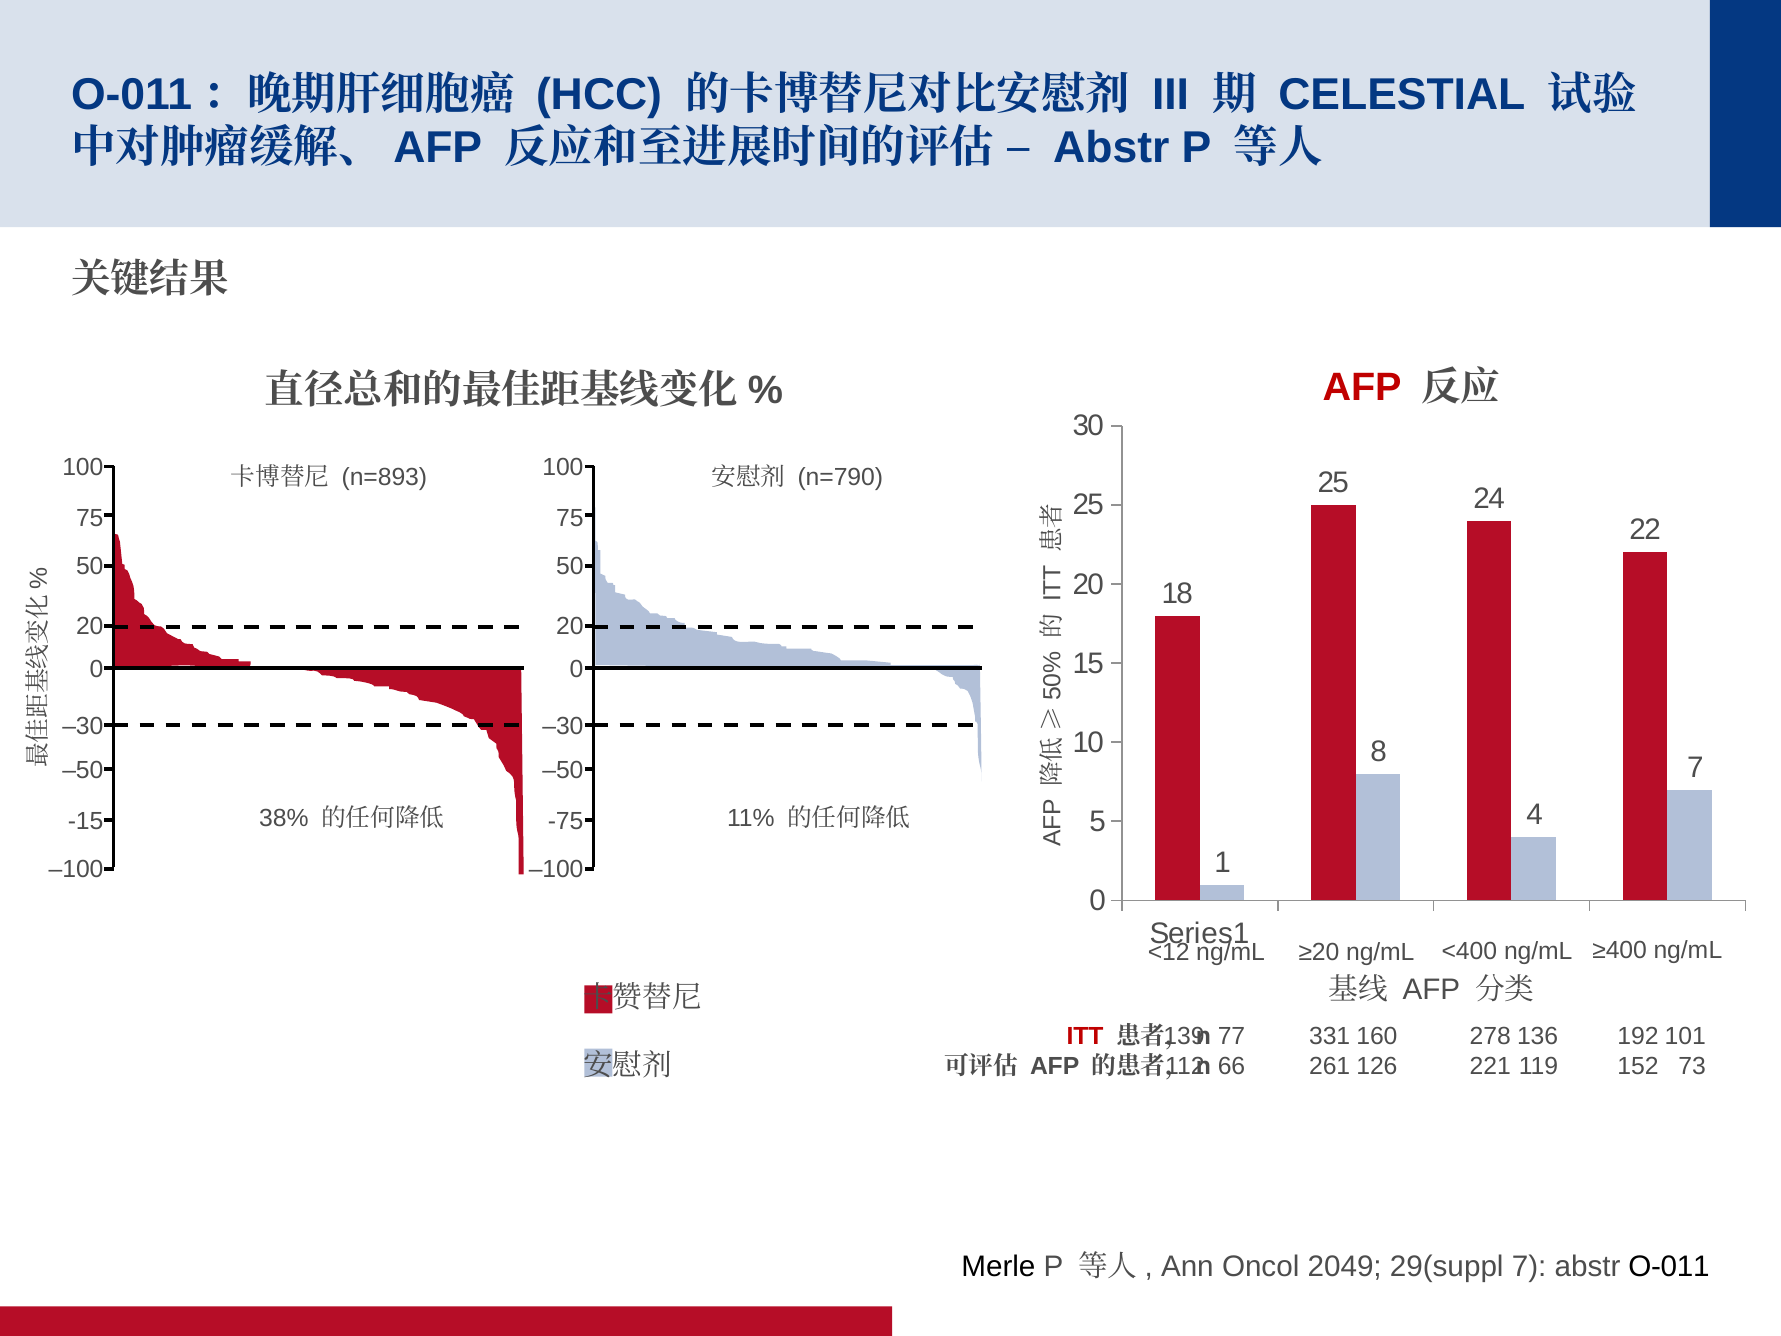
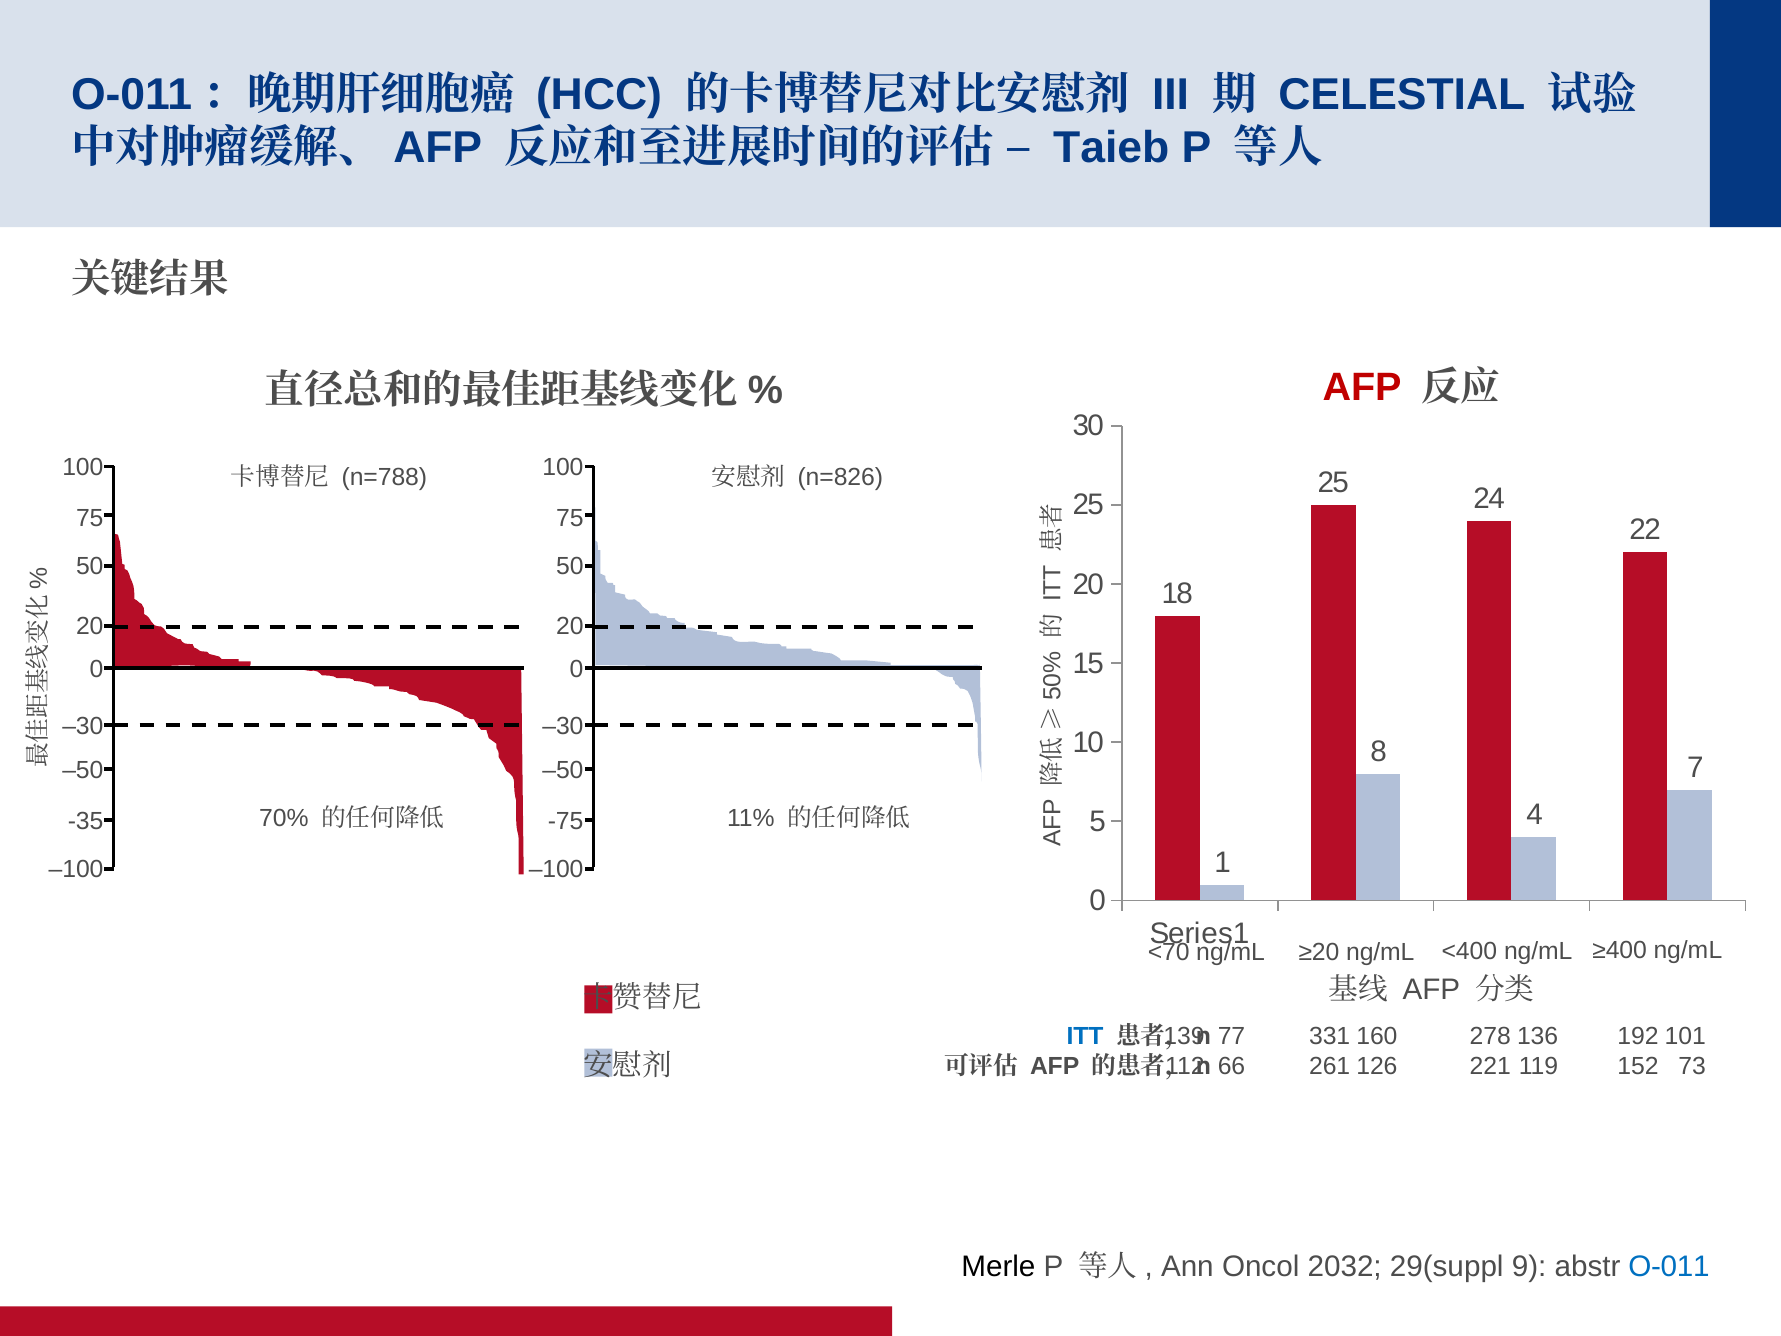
Abstr at (1111, 148): Abstr -> Taieb
n=893: n=893 -> n=788
n=790: n=790 -> n=826
38%: 38% -> 70%
-15: -15 -> -35
<12: <12 -> <70
ITT colour: red -> blue
2049: 2049 -> 2032
29(suppl 7: 7 -> 9
O-011 colour: black -> blue
